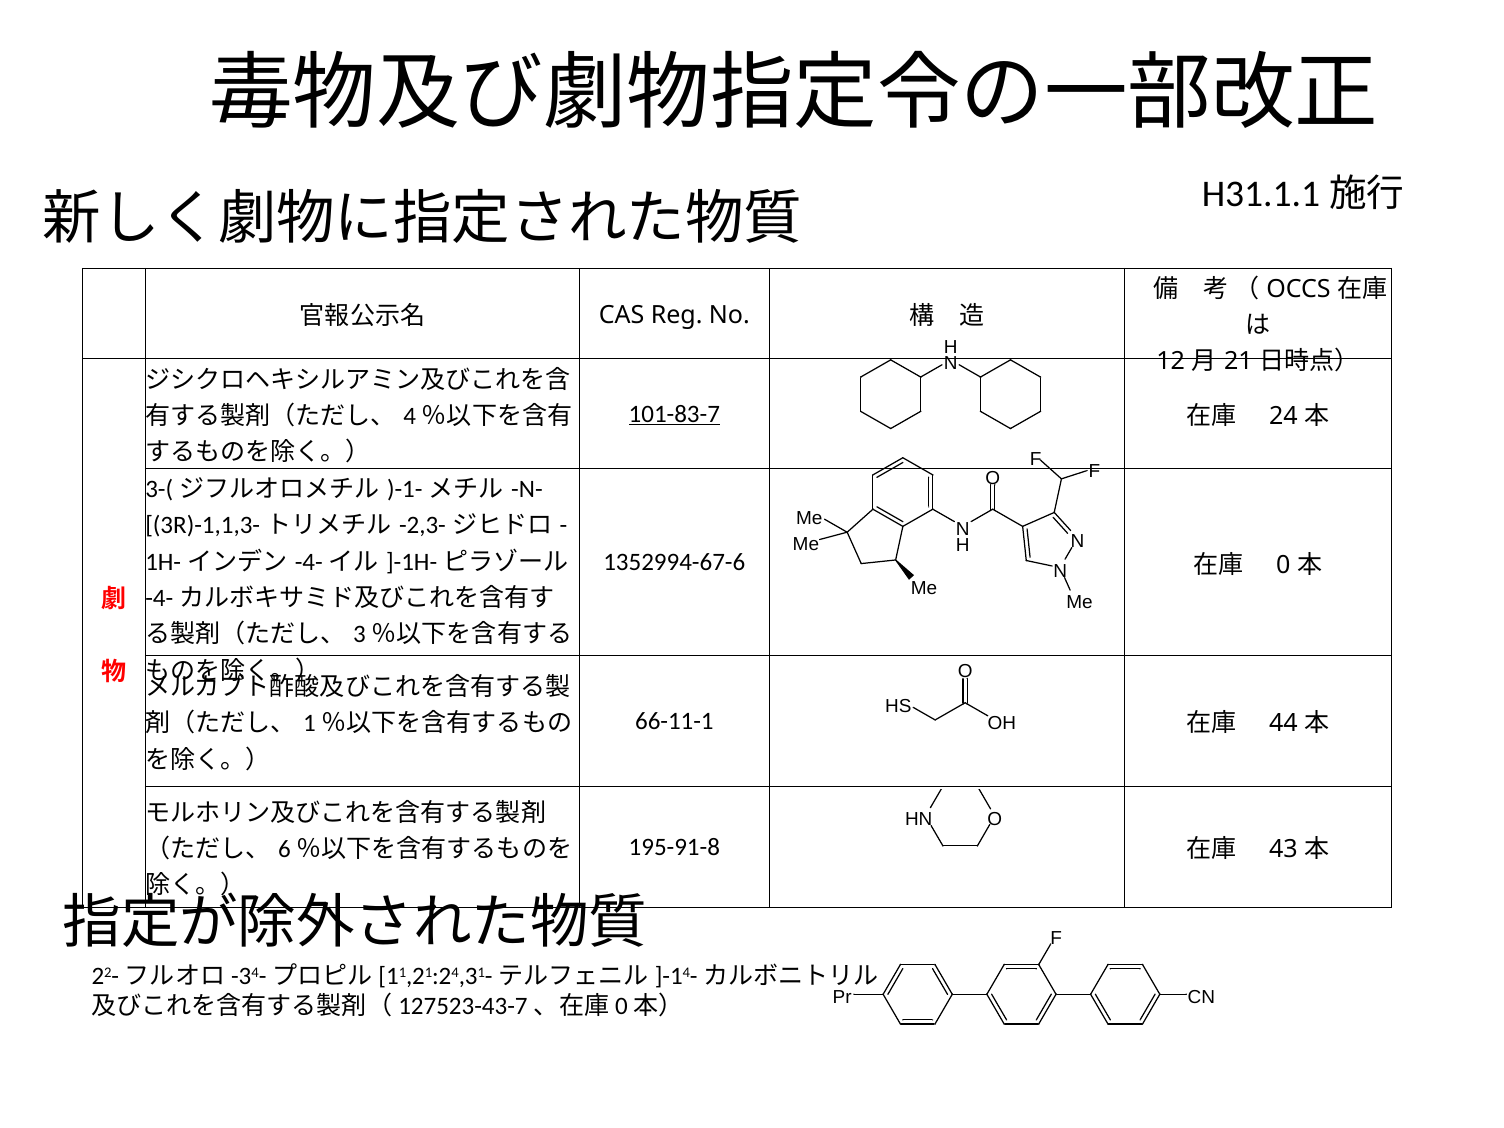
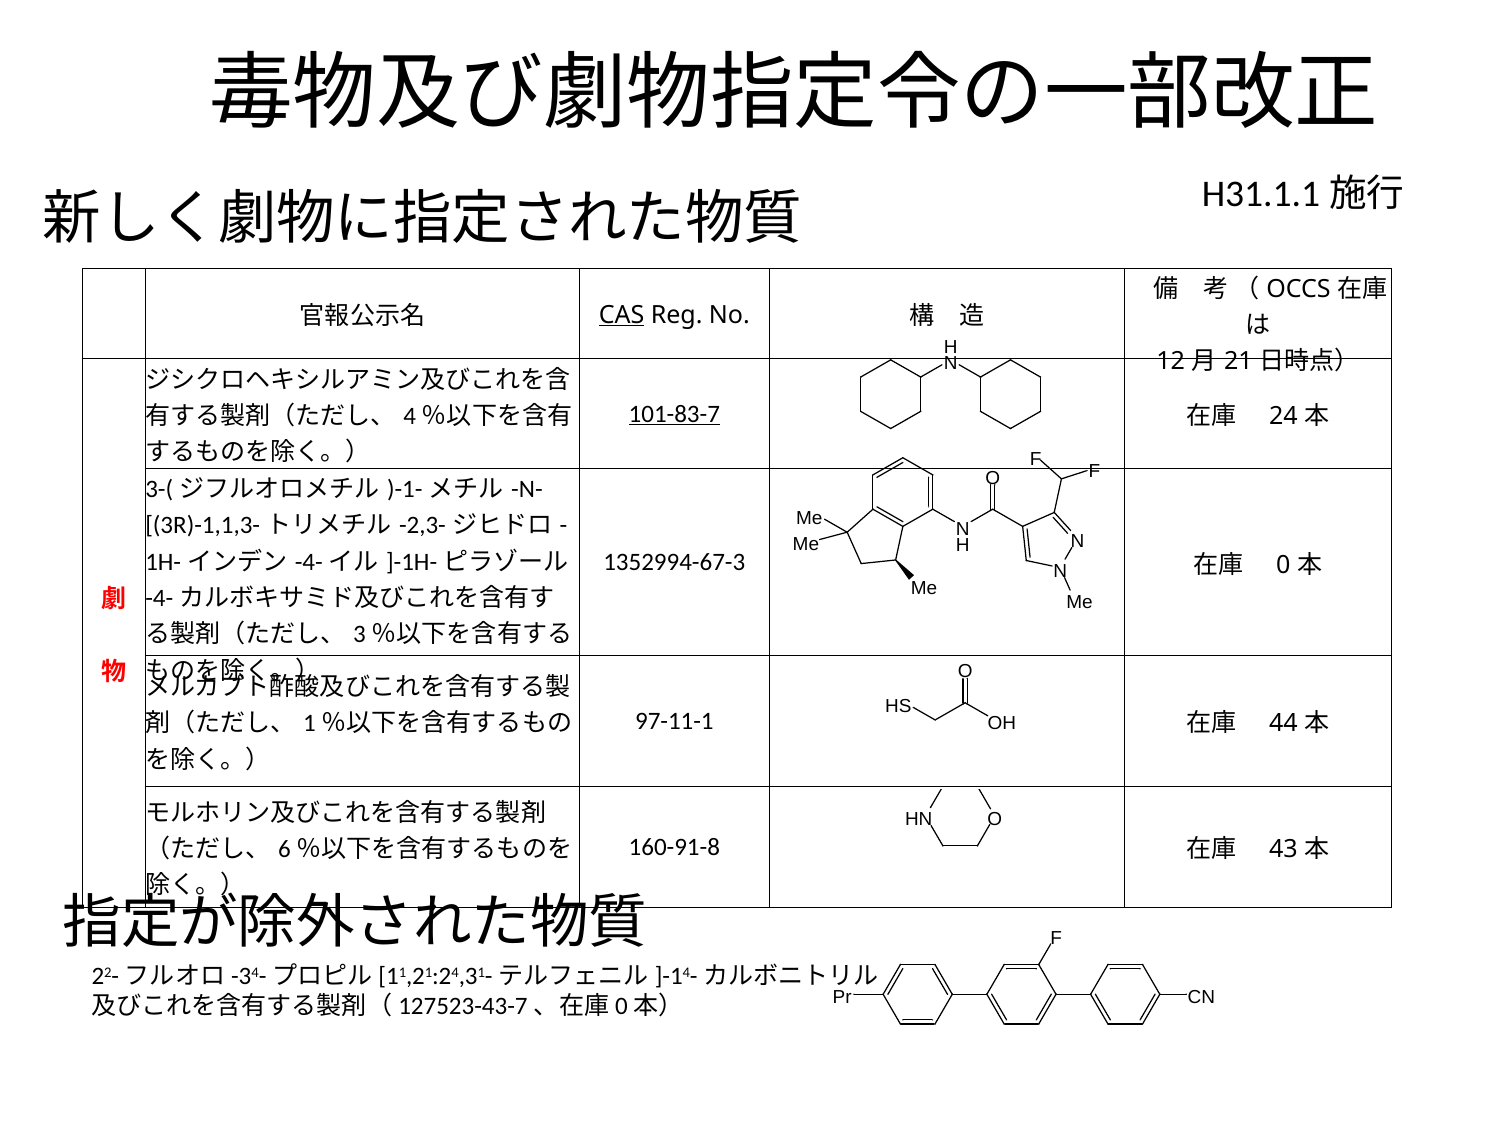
CAS underline: none -> present
1352994-67-6: 1352994-67-6 -> 1352994-67-3
66-11-1: 66-11-1 -> 97-11-1
195-91-8: 195-91-8 -> 160-91-8
